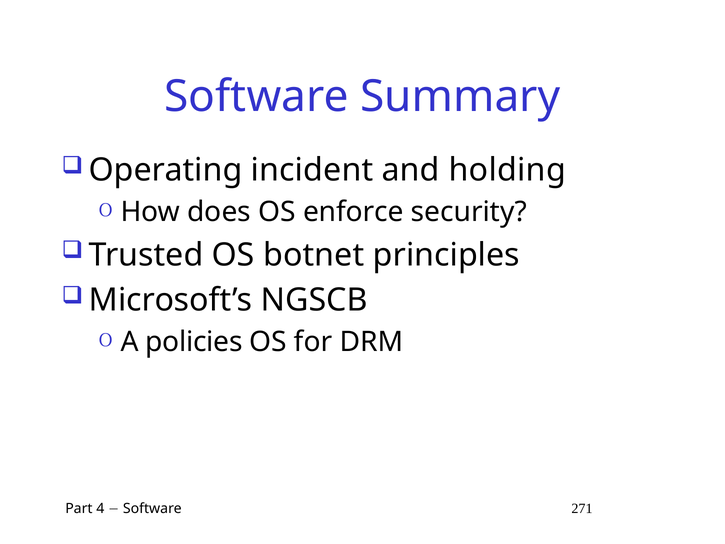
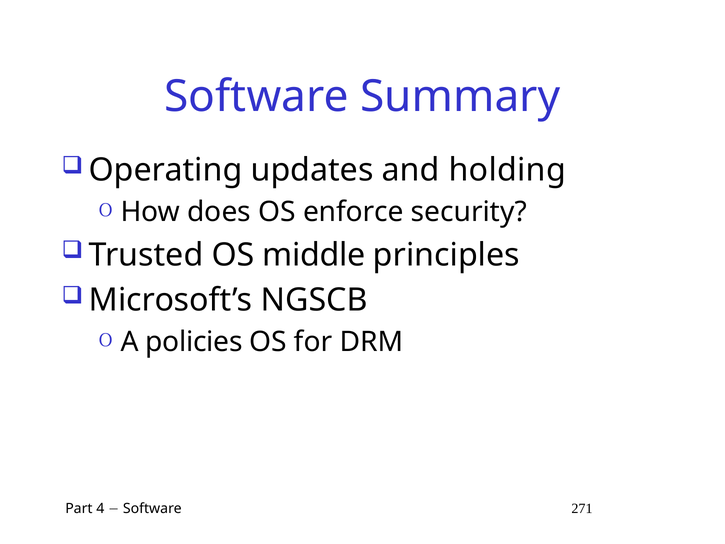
incident: incident -> updates
botnet: botnet -> middle
